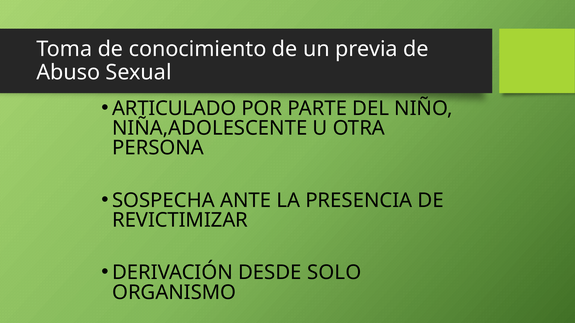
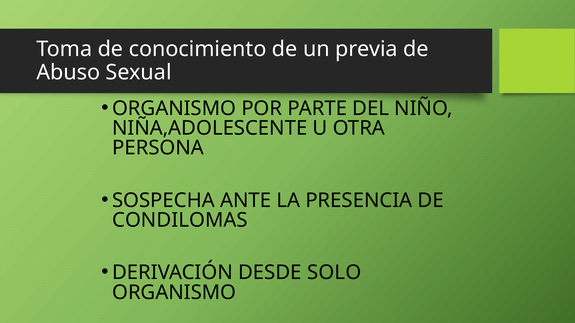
ARTICULADO at (174, 108): ARTICULADO -> ORGANISMO
REVICTIMIZAR: REVICTIMIZAR -> CONDILOMAS
